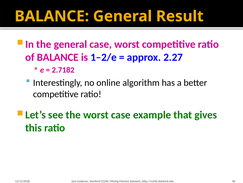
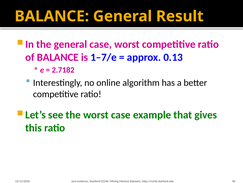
1–2/e: 1–2/e -> 1–7/e
2.27: 2.27 -> 0.13
